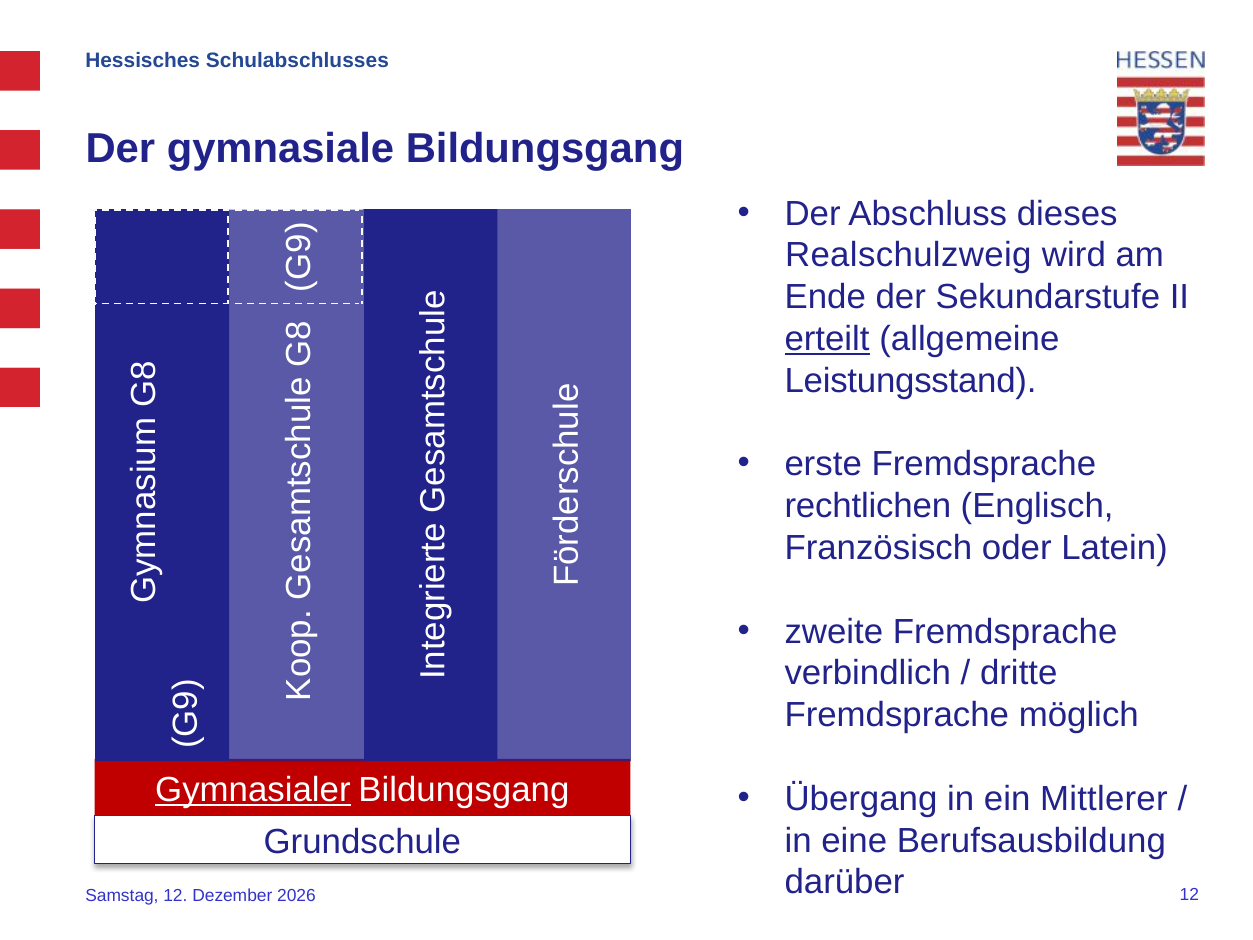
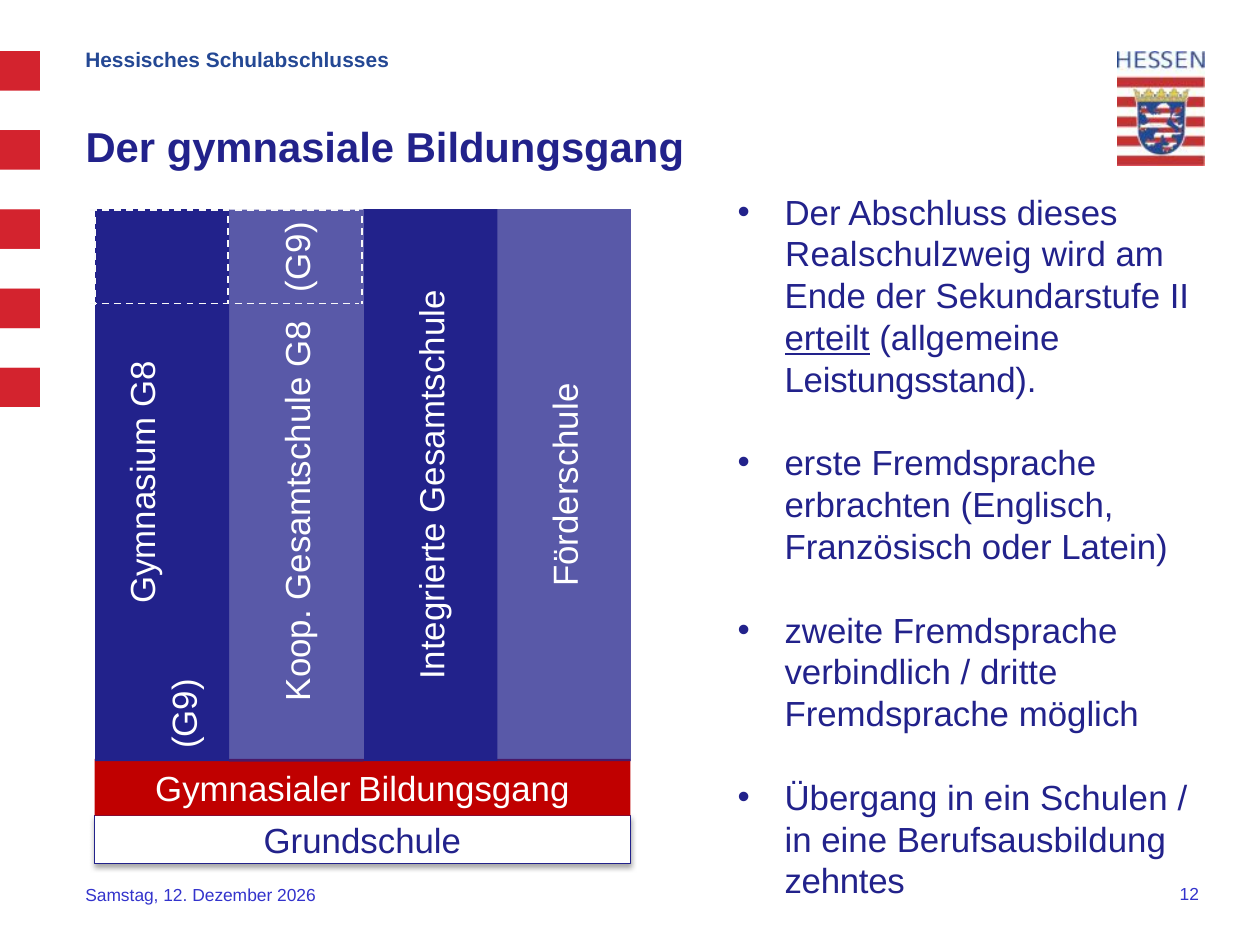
rechtlichen: rechtlichen -> erbrachten
Gymnasialer underline: present -> none
Mittlerer: Mittlerer -> Schulen
darüber: darüber -> zehntes
